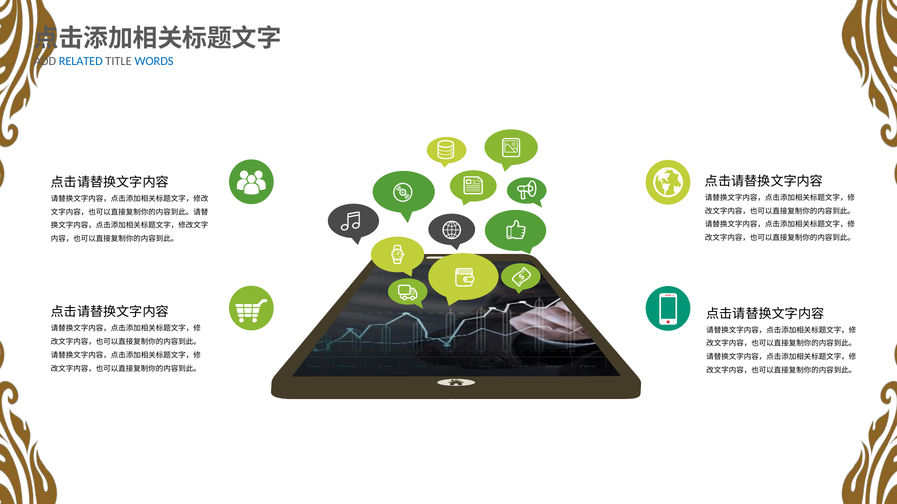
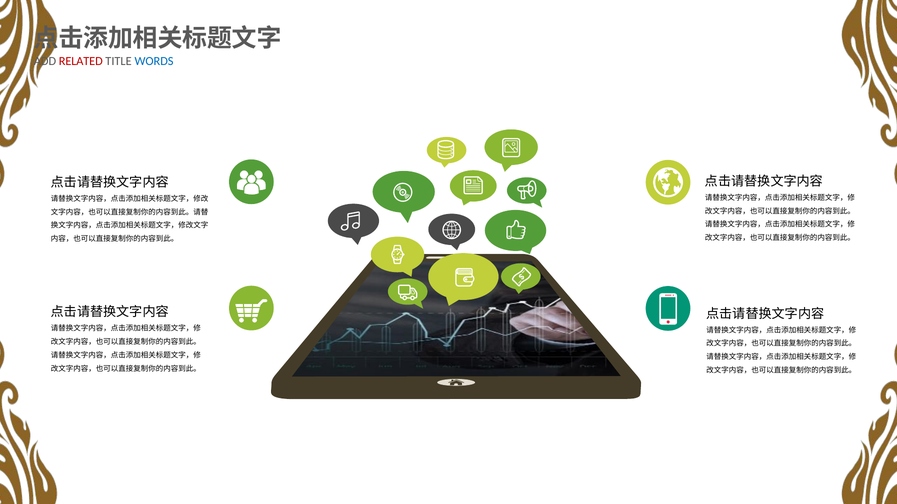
RELATED colour: blue -> red
